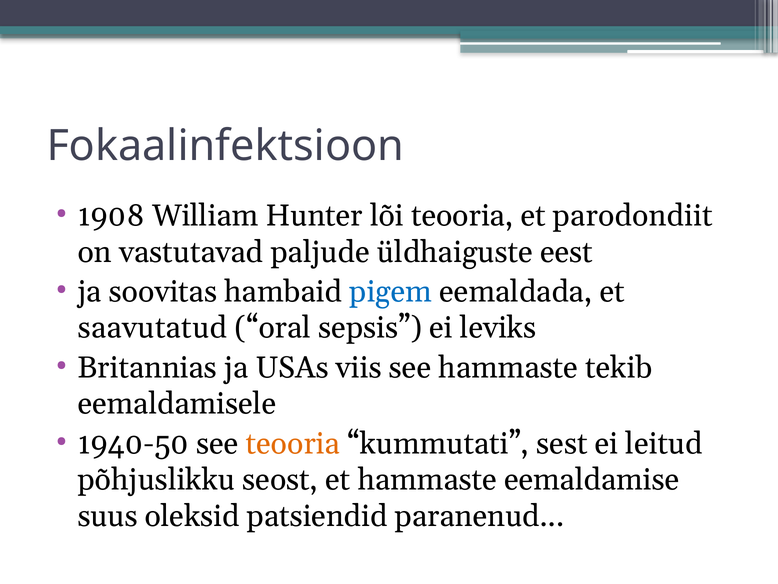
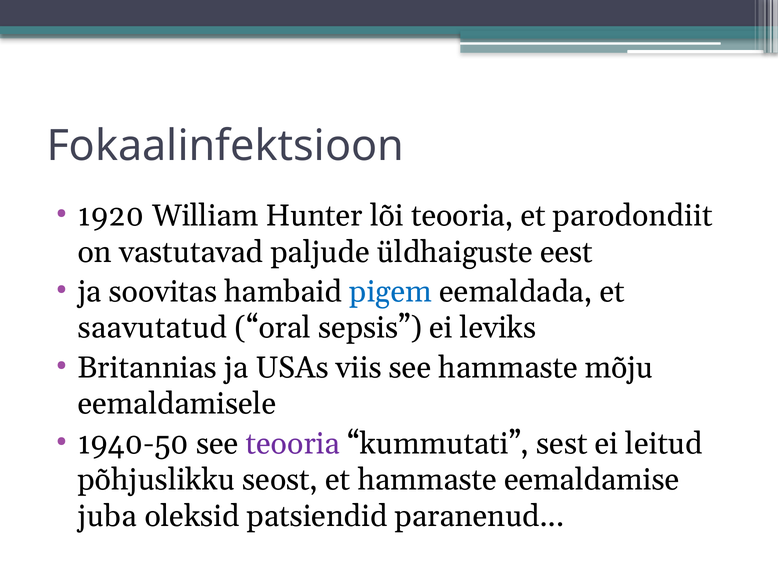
1908: 1908 -> 1920
tekib: tekib -> mõju
teooria at (293, 443) colour: orange -> purple
suus: suus -> juba
